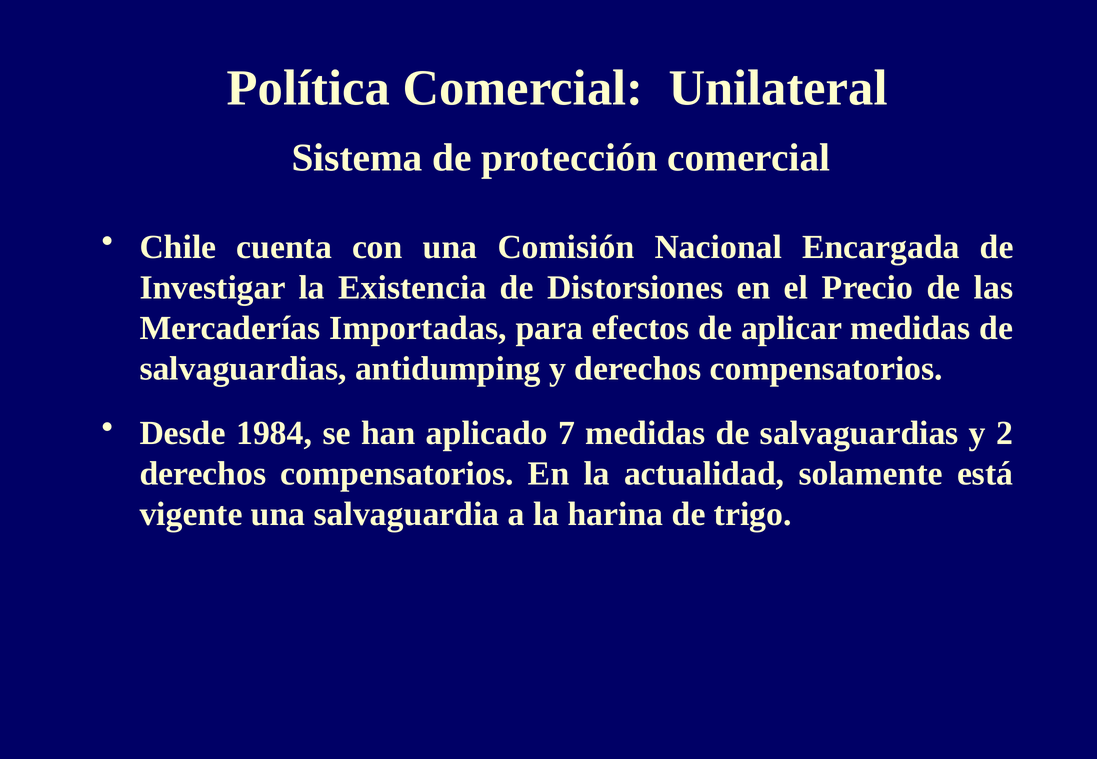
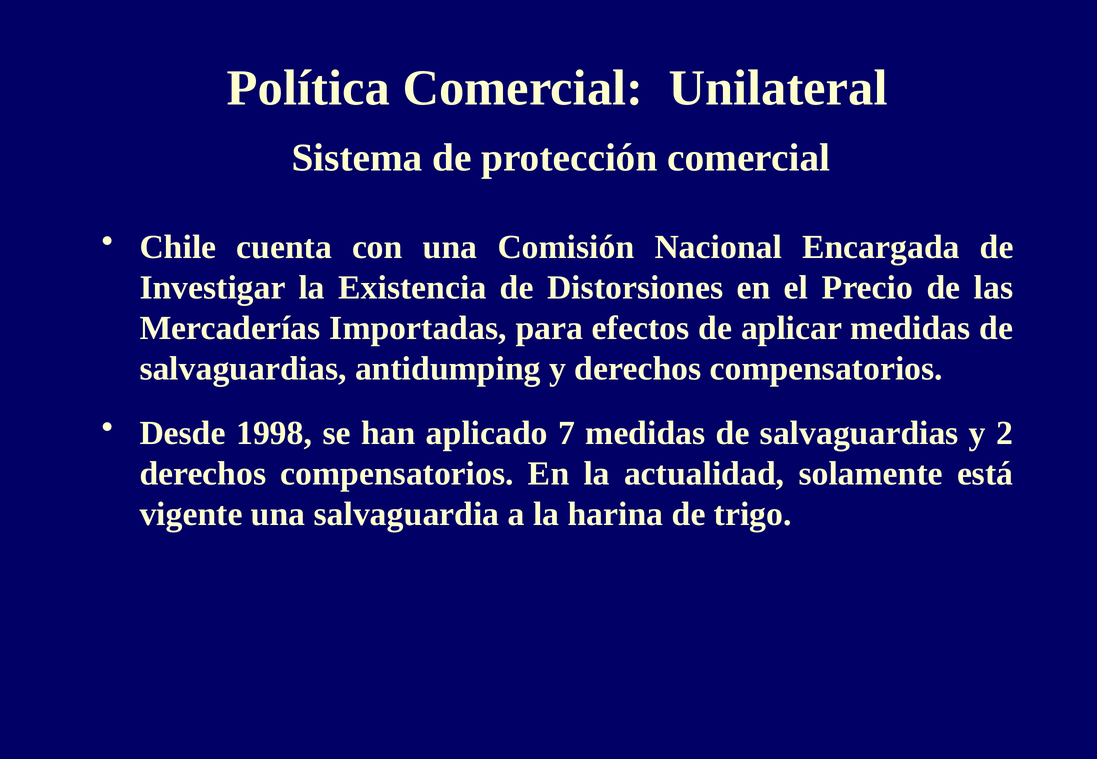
1984: 1984 -> 1998
